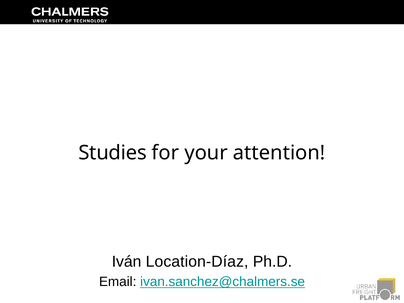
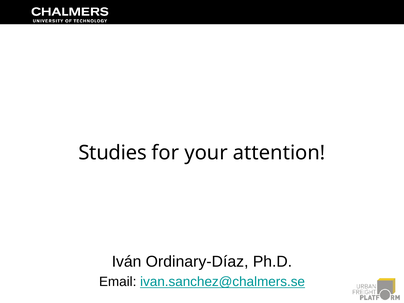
Location-Díaz: Location-Díaz -> Ordinary-Díaz
